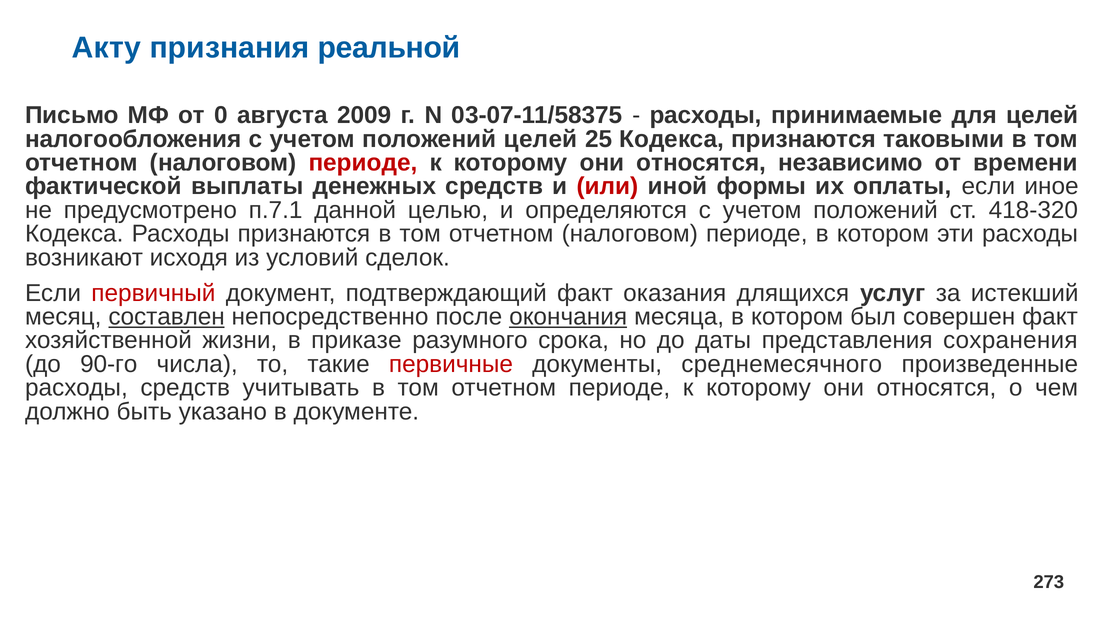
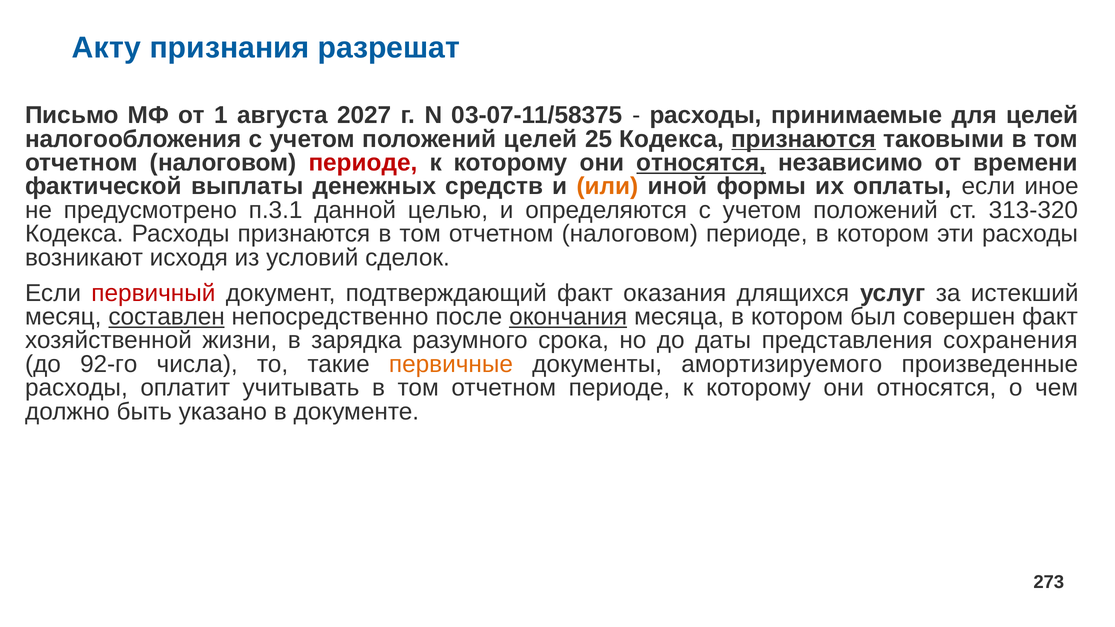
реальной: реальной -> разрешат
0: 0 -> 1
2009: 2009 -> 2027
признаются at (804, 139) underline: none -> present
относятся at (701, 163) underline: none -> present
или colour: red -> orange
п.7.1: п.7.1 -> п.3.1
418-320: 418-320 -> 313-320
приказе: приказе -> зарядка
90-го: 90-го -> 92-го
первичные colour: red -> orange
среднемесячного: среднемесячного -> амортизируемого
расходы средств: средств -> оплатит
